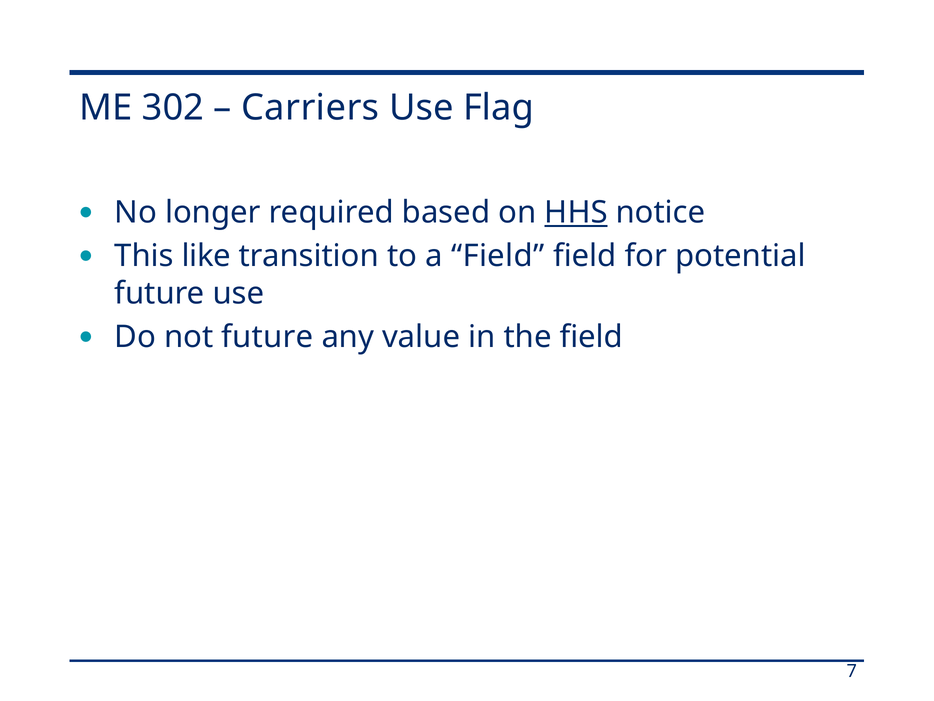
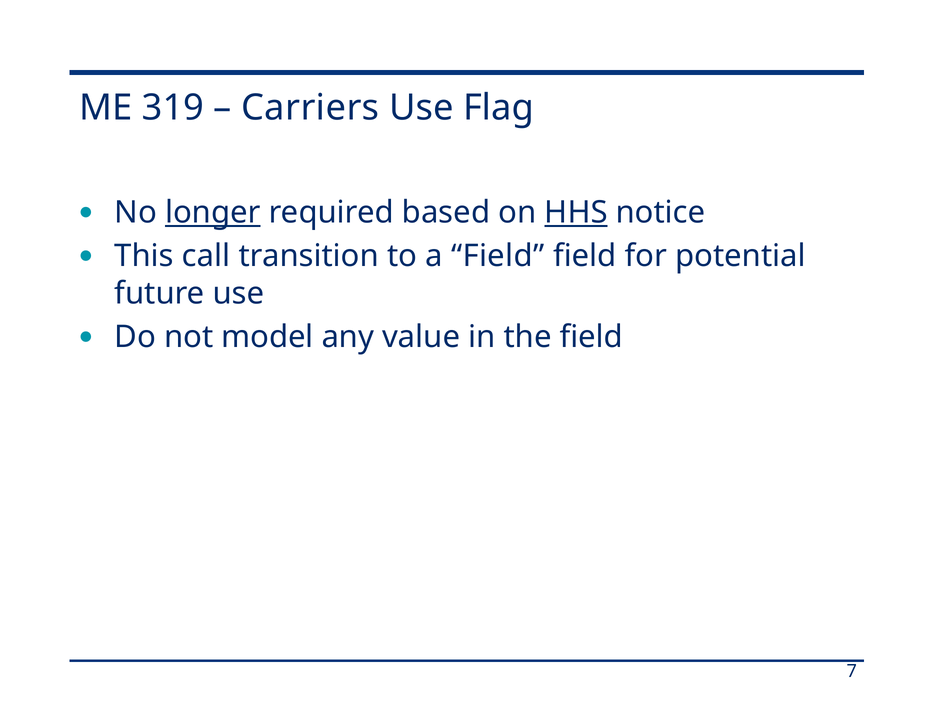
302: 302 -> 319
longer underline: none -> present
like: like -> call
not future: future -> model
